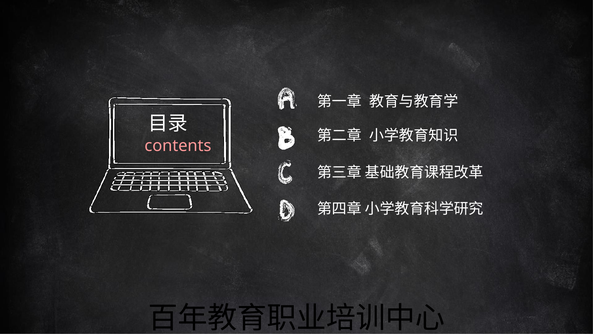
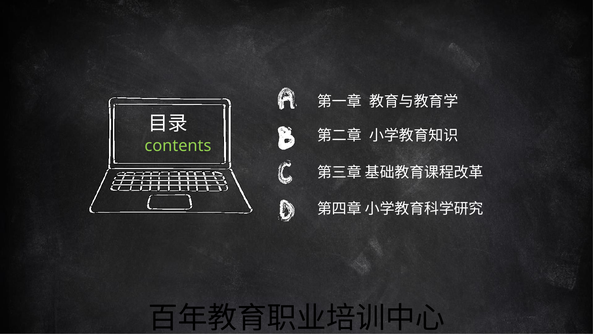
contents colour: pink -> light green
